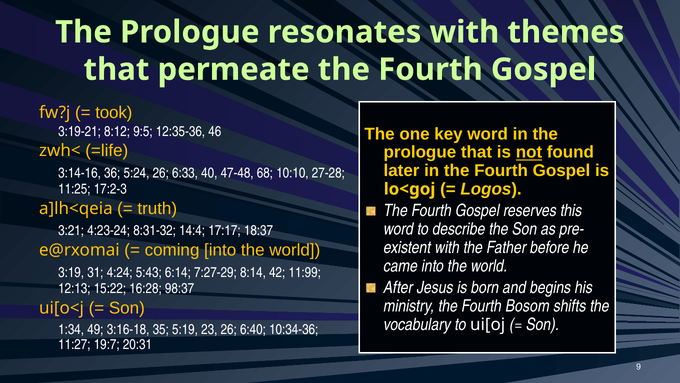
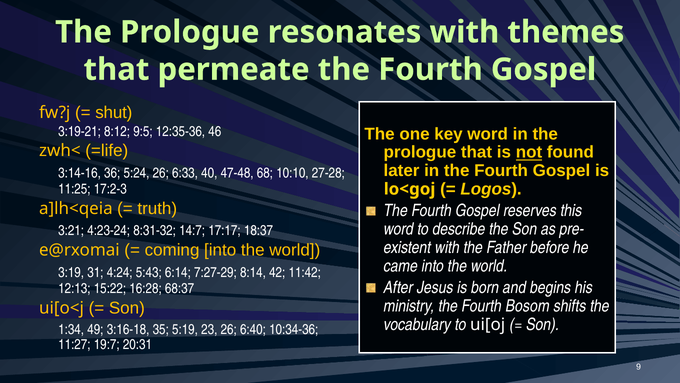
took: took -> shut
14:4: 14:4 -> 14:7
11:99: 11:99 -> 11:42
98:37: 98:37 -> 68:37
